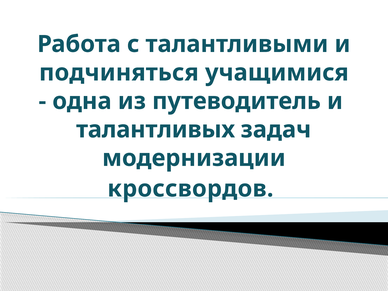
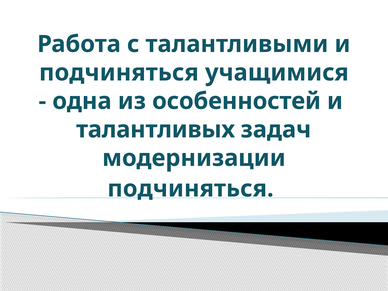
путеводитель: путеводитель -> особенностей
кроссвордов at (190, 189): кроссвордов -> подчиняться
